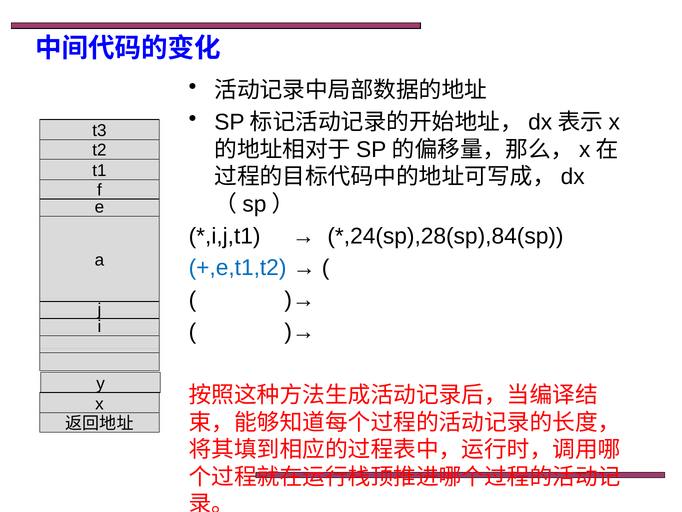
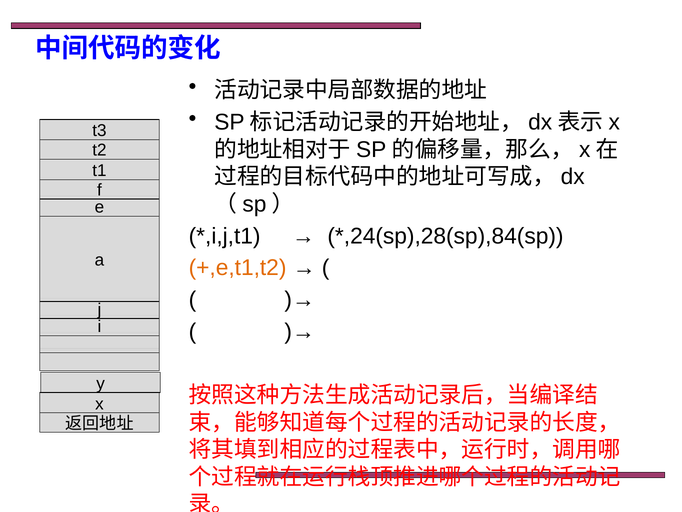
+,e,t1,t2 colour: blue -> orange
